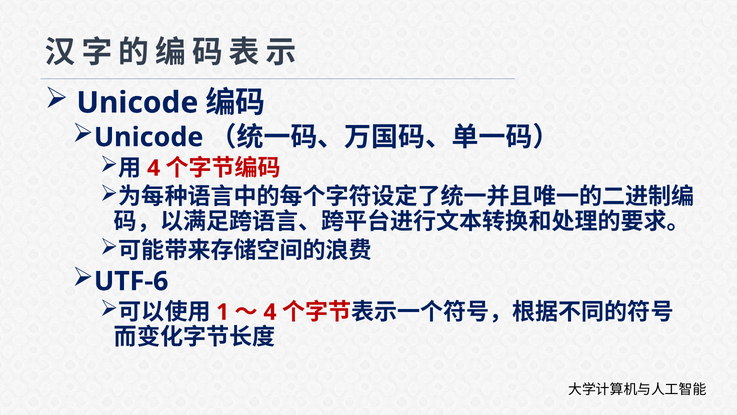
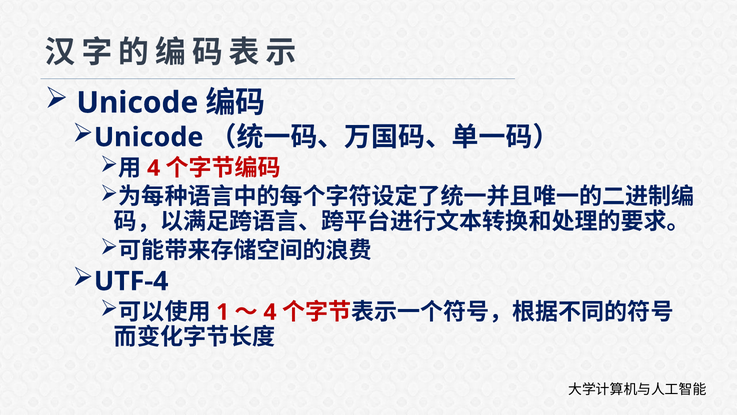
UTF-6: UTF-6 -> UTF-4
